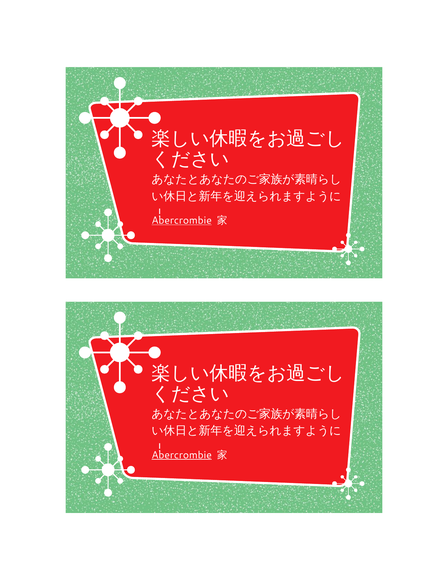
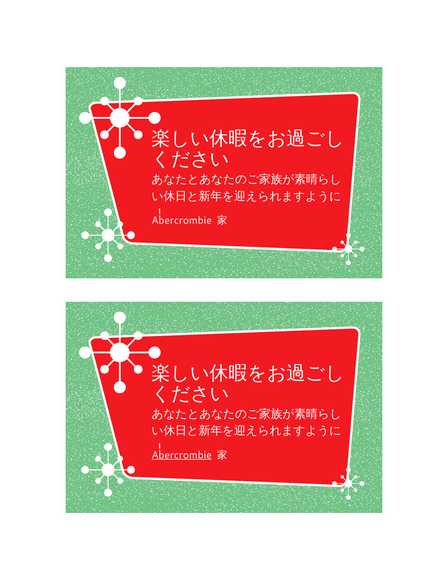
Abercrombie at (182, 220) underline: present -> none
